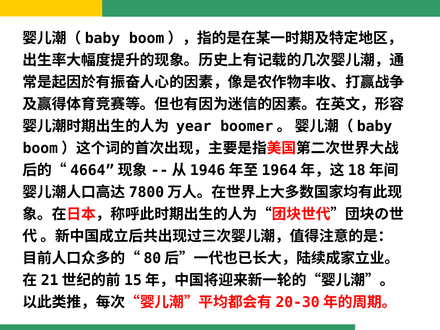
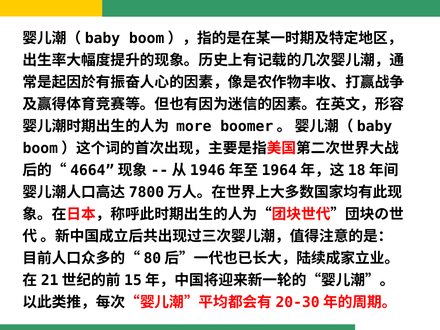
year: year -> more
